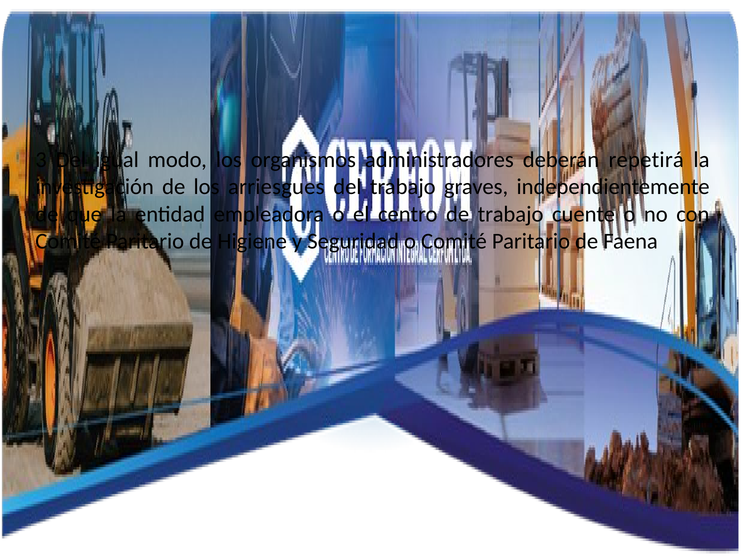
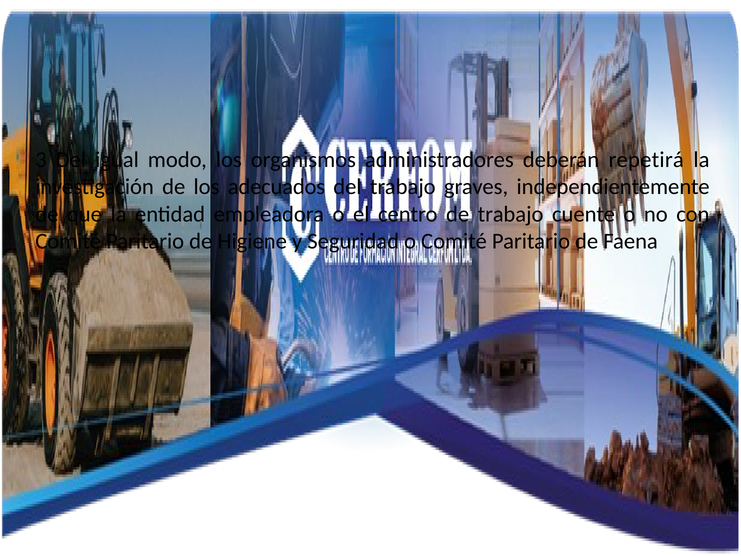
arriesgues: arriesgues -> adecuados
